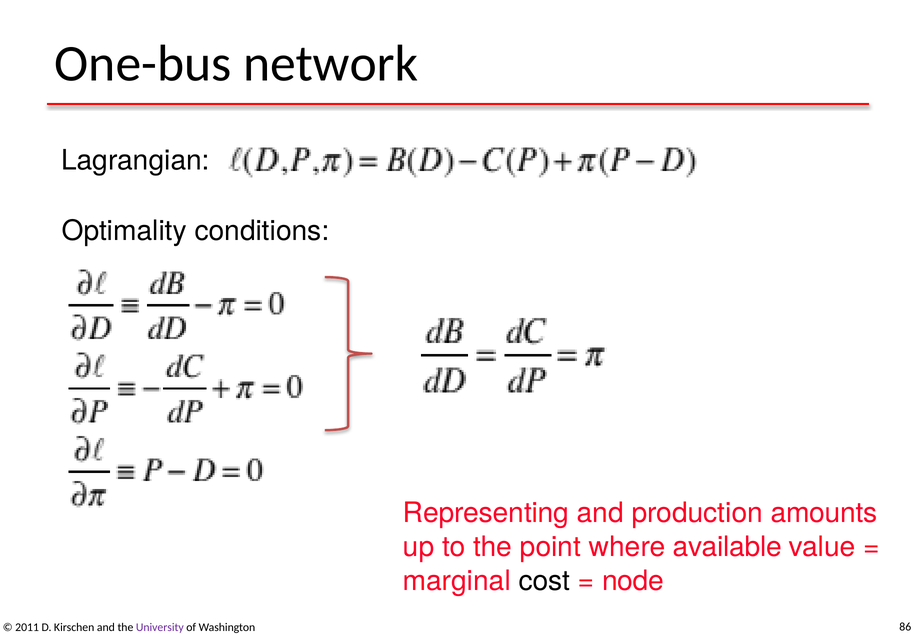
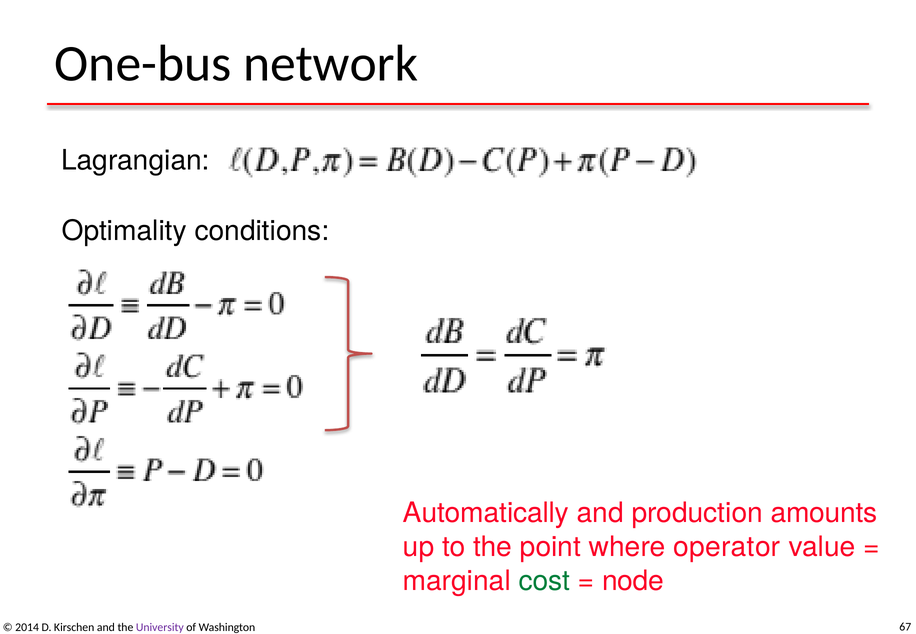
Representing: Representing -> Automatically
available: available -> operator
cost colour: black -> green
2011: 2011 -> 2014
86: 86 -> 67
